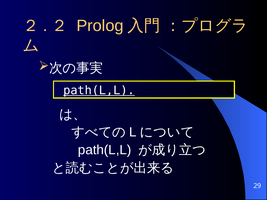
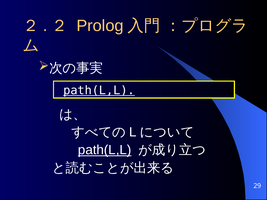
path(L,L at (105, 150) underline: none -> present
